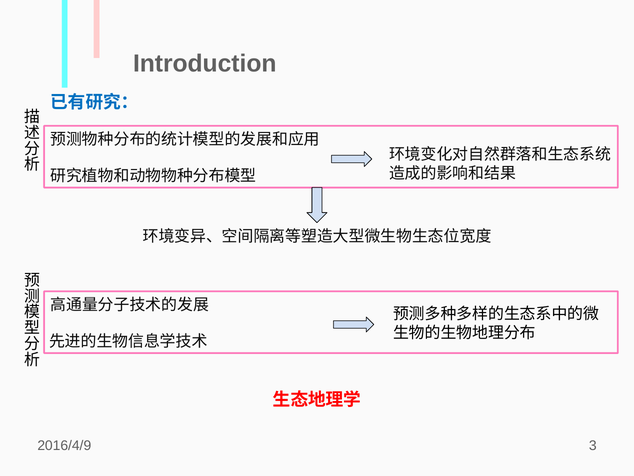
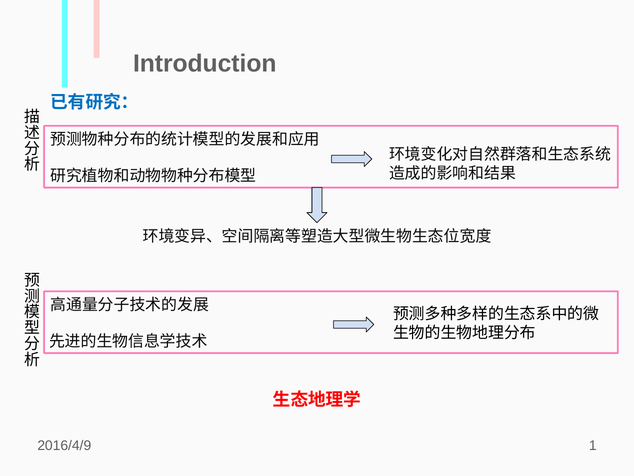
3: 3 -> 1
